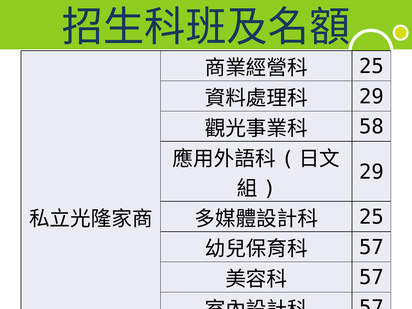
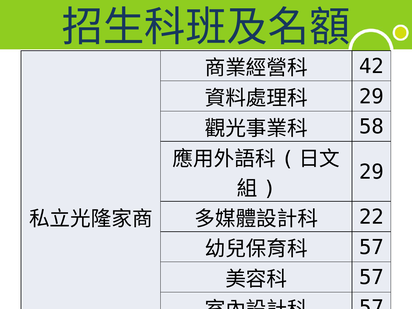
25 at (371, 66): 25 -> 42
25 at (371, 217): 25 -> 22
